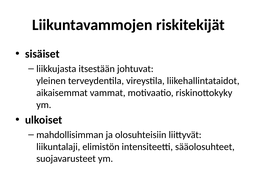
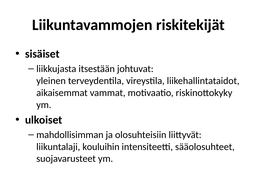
elimistön: elimistön -> kouluihin
